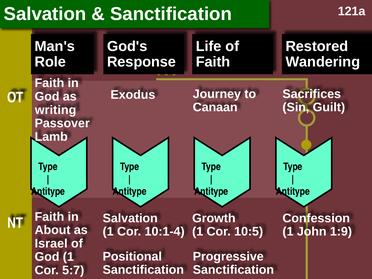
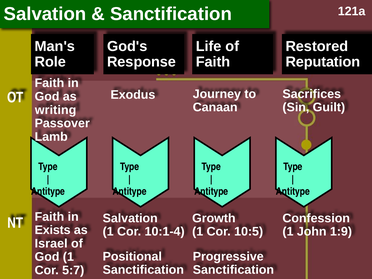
Wandering: Wandering -> Reputation
About: About -> Exists
